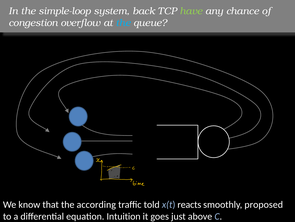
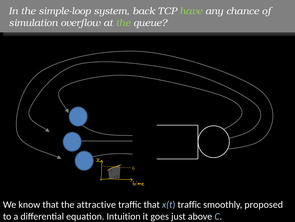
congestion: congestion -> simulation
the at (123, 23) colour: light blue -> light green
according: according -> attractive
traffic told: told -> that
x(t reacts: reacts -> traffic
